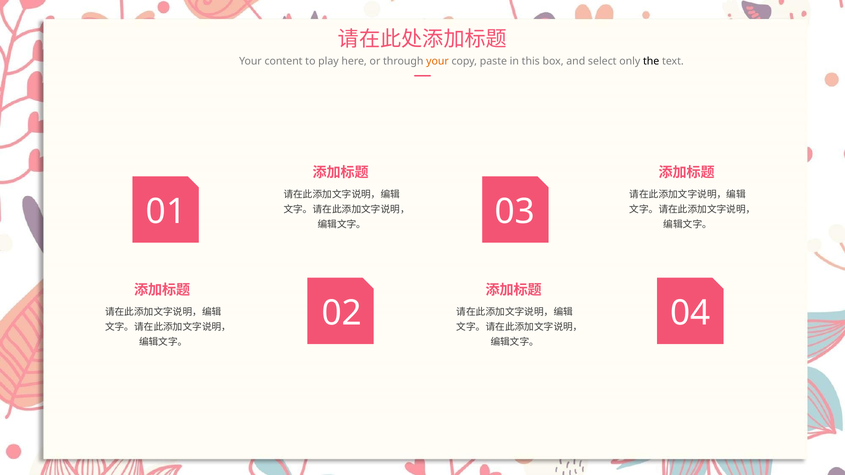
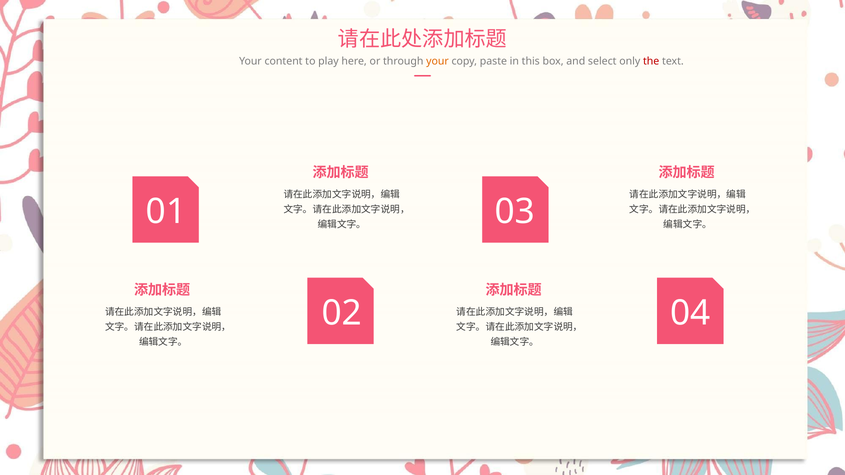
the colour: black -> red
